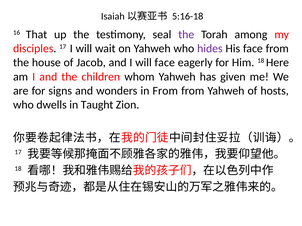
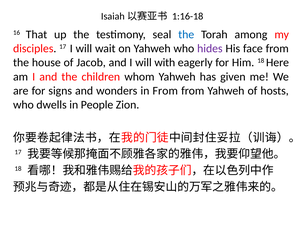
5:16-18: 5:16-18 -> 1:16-18
the at (186, 35) colour: purple -> blue
will face: face -> with
Taught: Taught -> People
